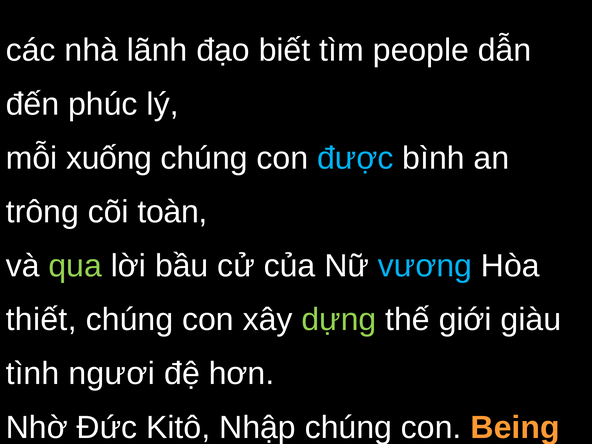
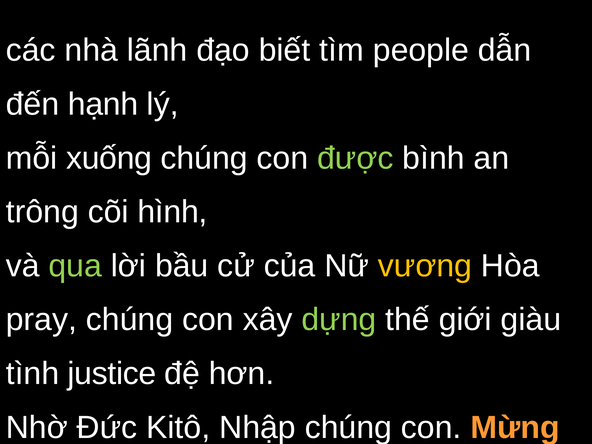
phúc: phúc -> hạnh
được colour: light blue -> light green
toàn: toàn -> hình
vương colour: light blue -> yellow
thiết: thiết -> pray
ngươi: ngươi -> justice
Being: Being -> Mừng
